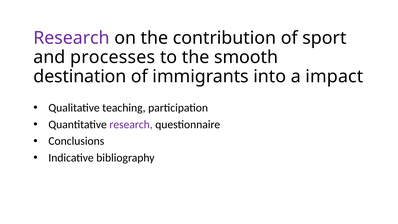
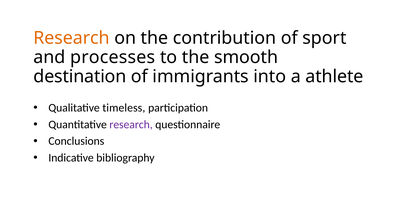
Research at (72, 38) colour: purple -> orange
impact: impact -> athlete
teaching: teaching -> timeless
